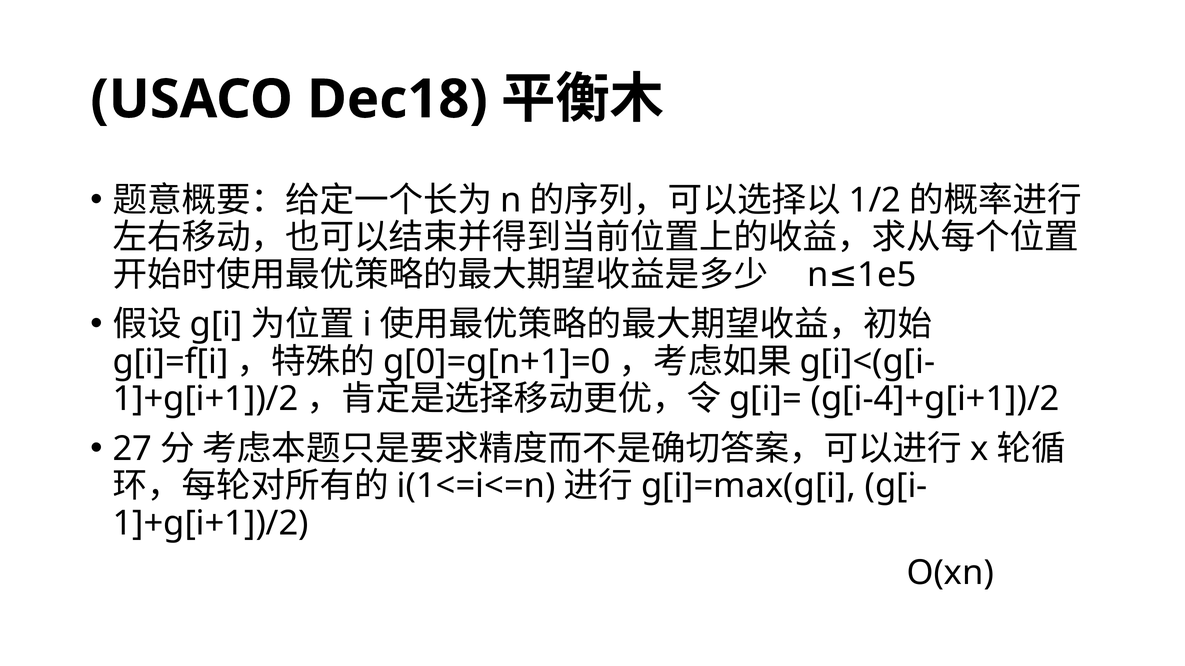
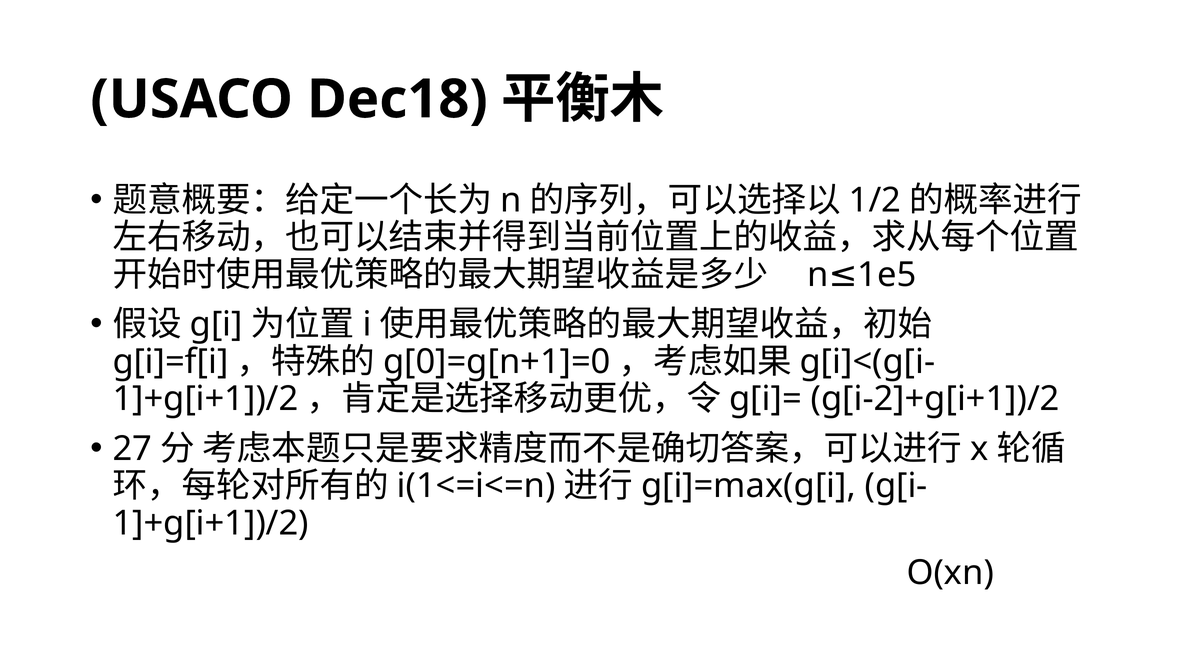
g[i-4]+g[i+1])/2: g[i-4]+g[i+1])/2 -> g[i-2]+g[i+1])/2
